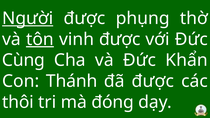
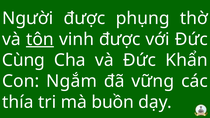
Người underline: present -> none
Thánh: Thánh -> Ngắm
đã được: được -> vững
thôi: thôi -> thía
đóng: đóng -> buồn
